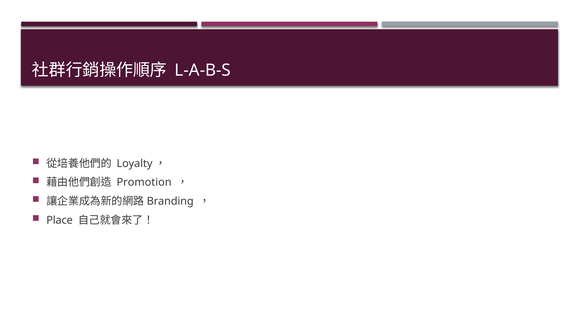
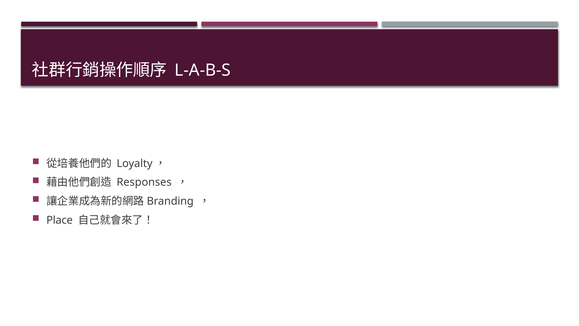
Promotion: Promotion -> Responses
